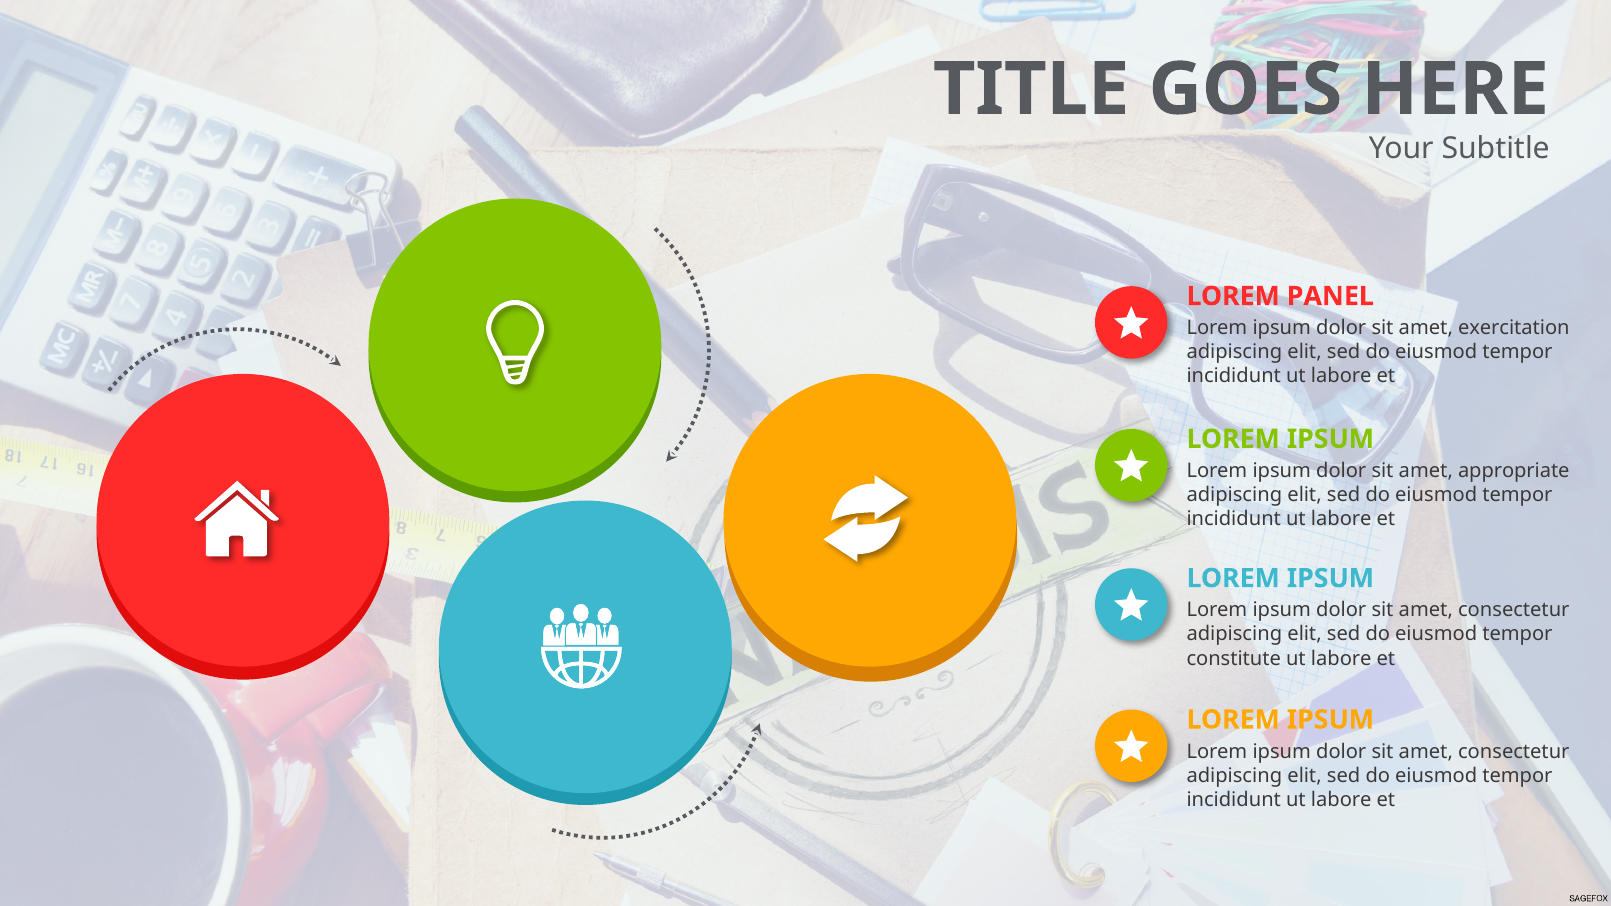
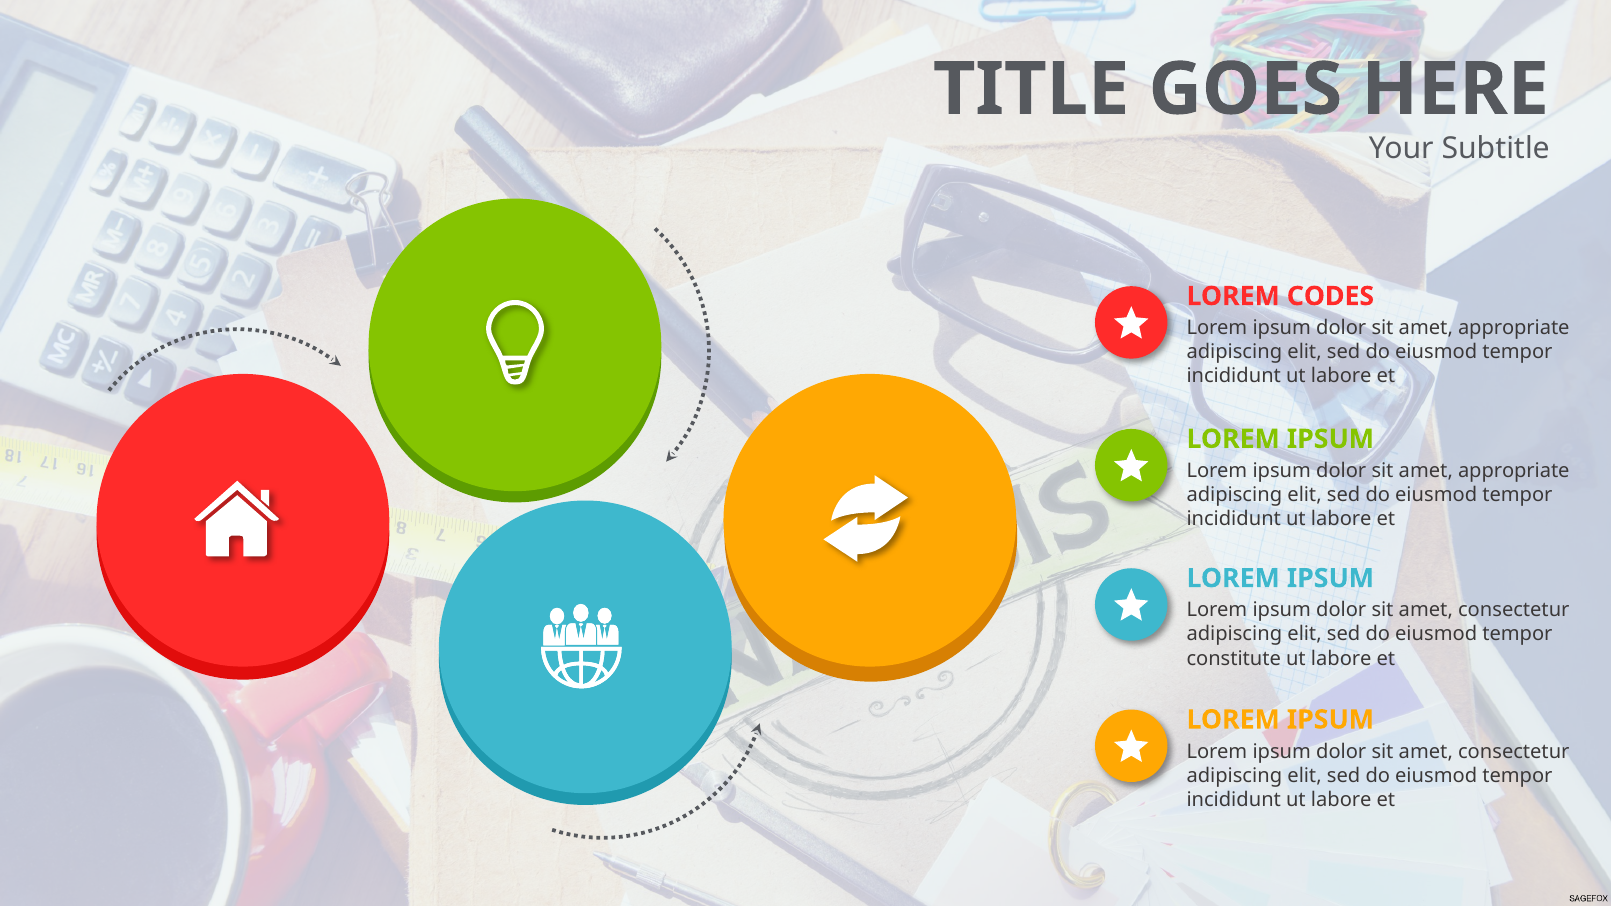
PANEL: PANEL -> CODES
exercitation at (1514, 328): exercitation -> appropriate
